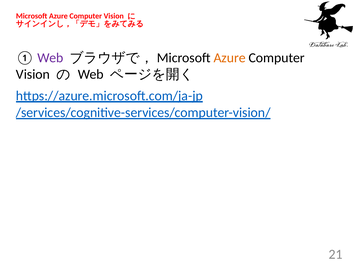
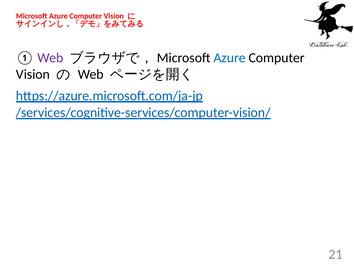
Azure at (230, 58) colour: orange -> blue
